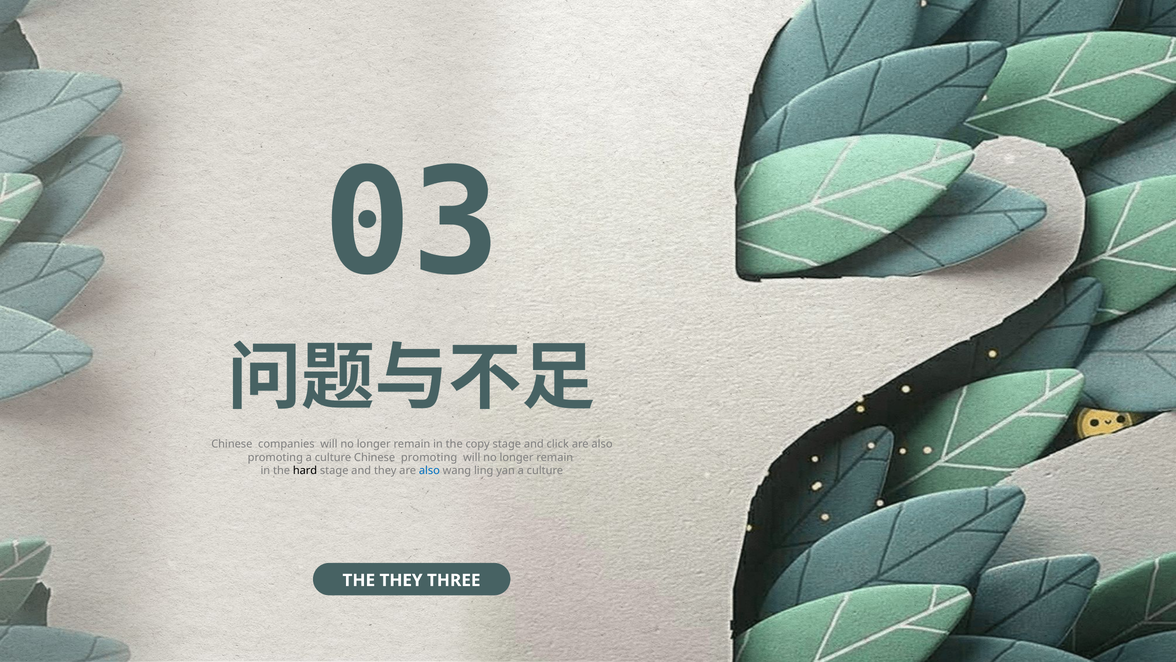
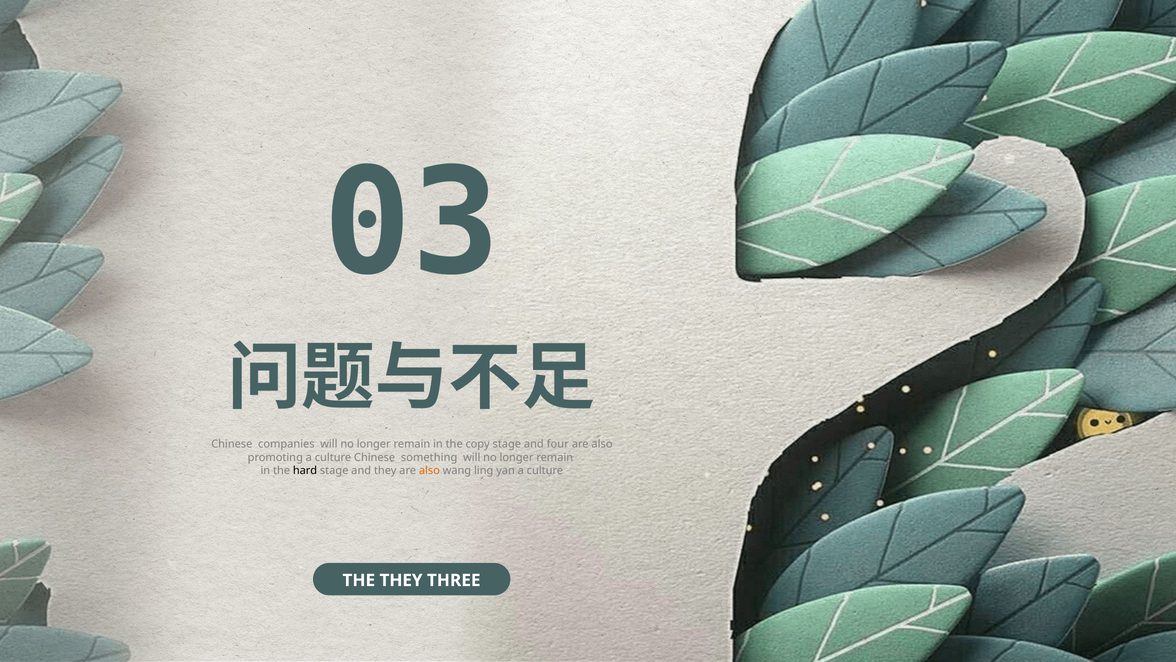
click: click -> four
Chinese promoting: promoting -> something
also at (429, 470) colour: blue -> orange
